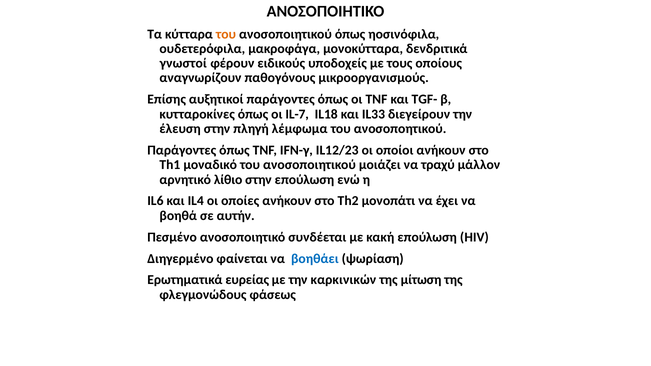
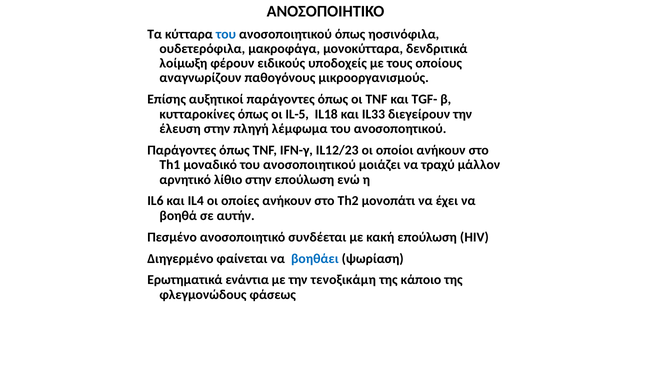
του at (226, 34) colour: orange -> blue
γνωστοί: γνωστοί -> λοίμωξη
IL-7: IL-7 -> IL-5
ευρείας: ευρείας -> ενάντια
καρκινικών: καρκινικών -> τενοξικάμη
μίτωση: μίτωση -> κάποιο
